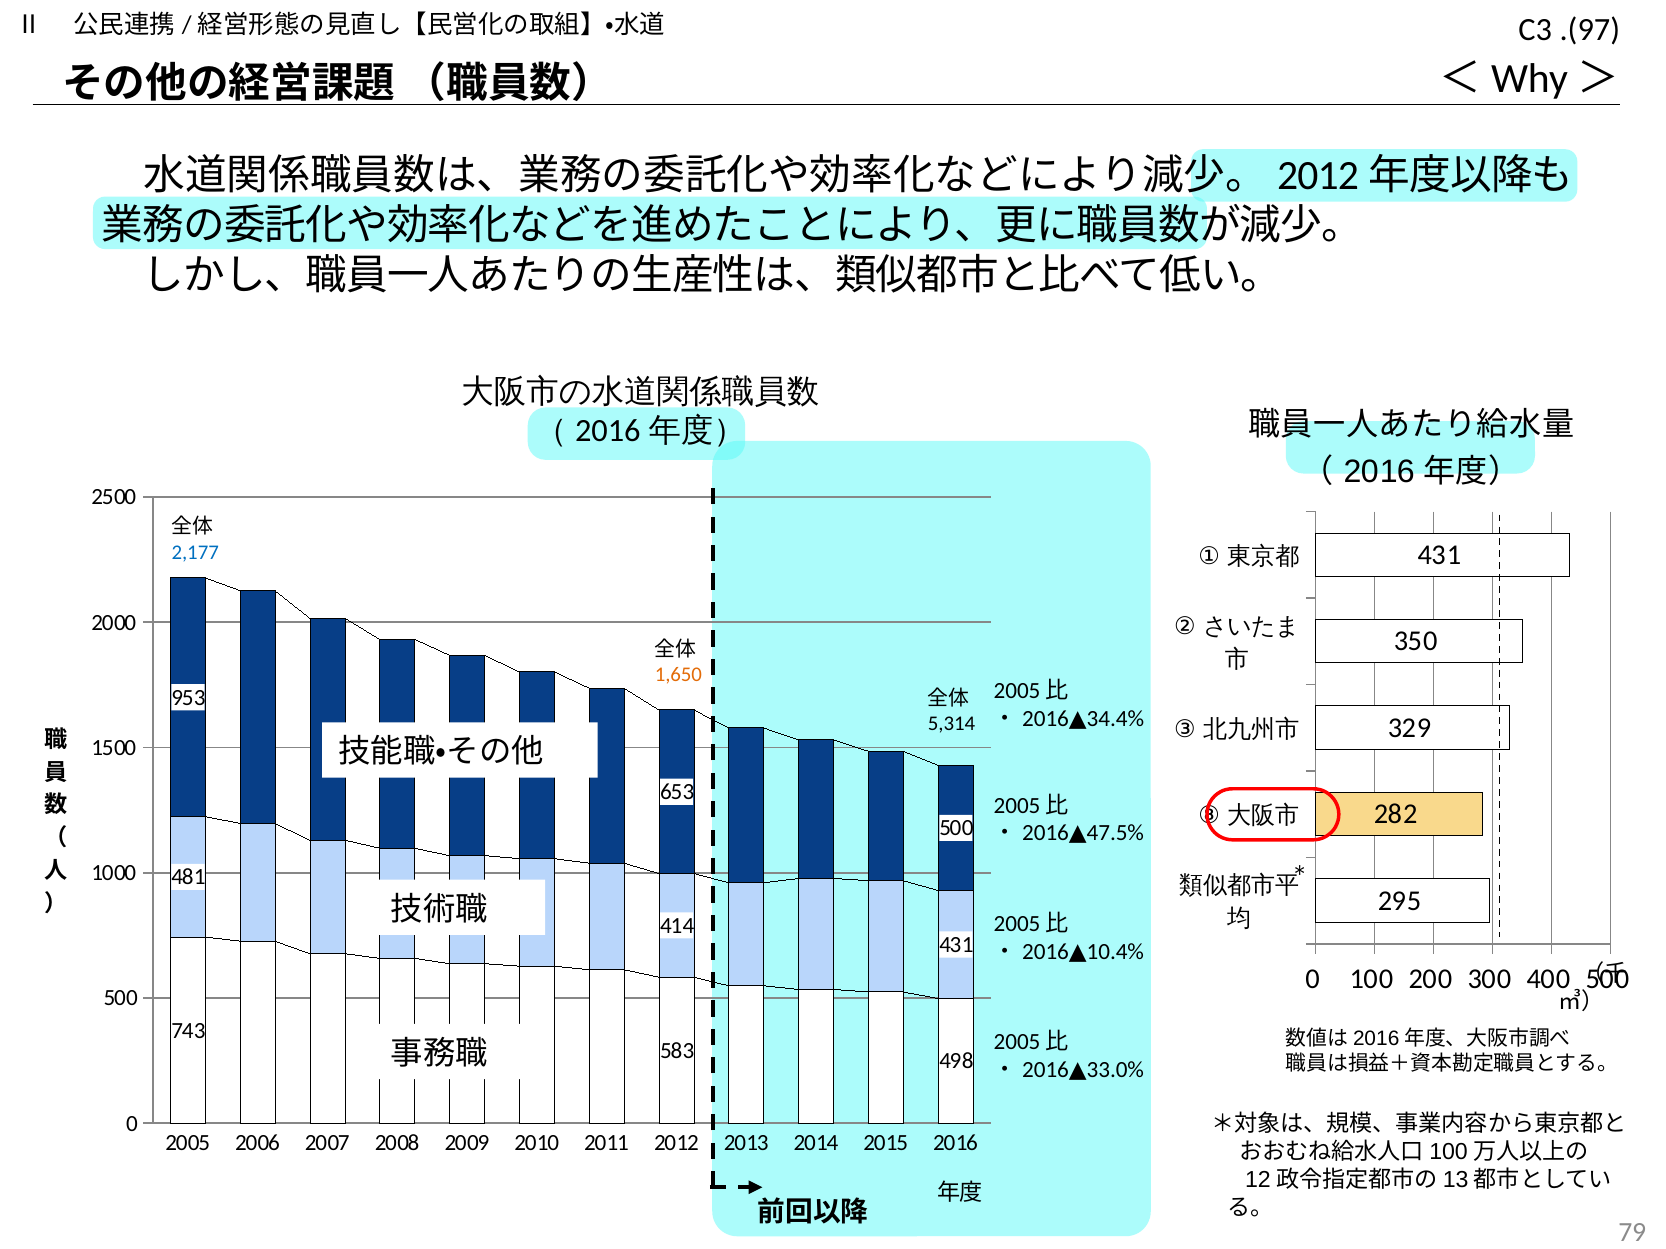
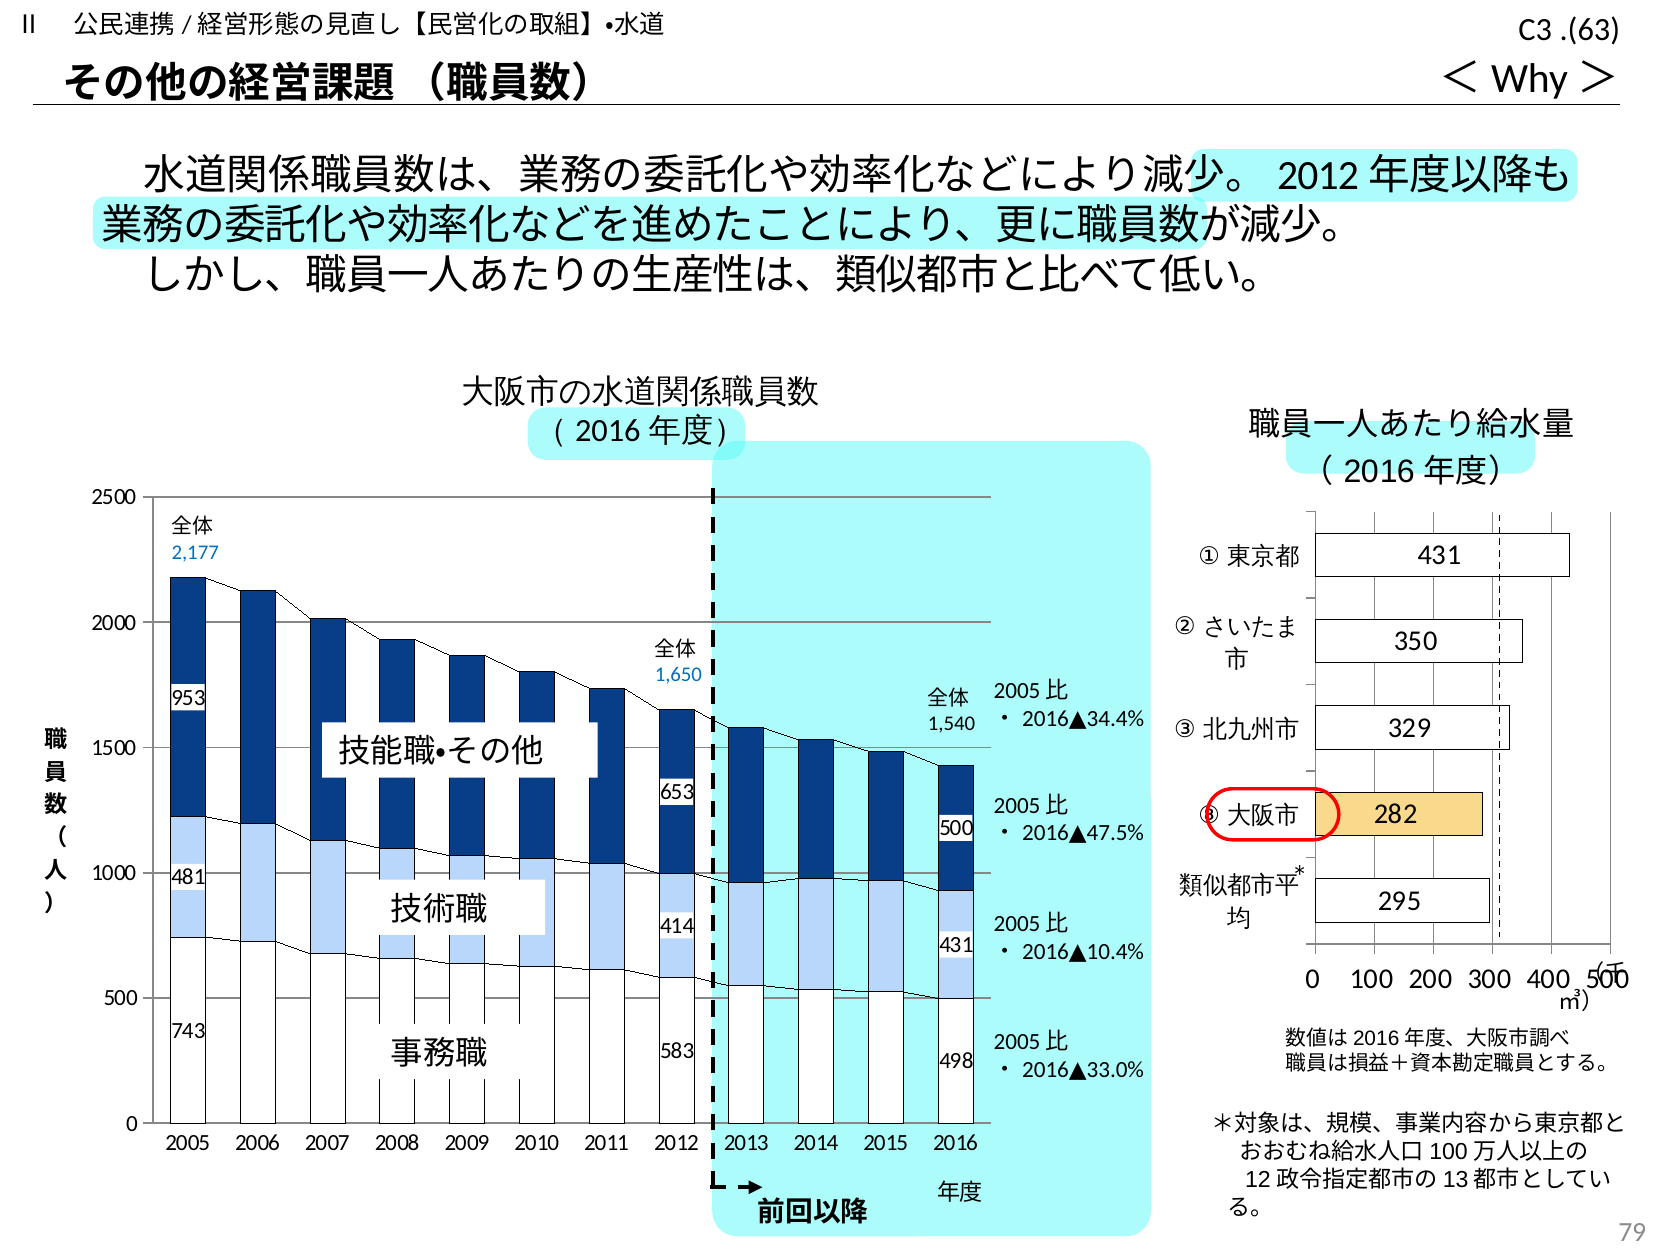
.(97: .(97 -> .(63
1,650 colour: orange -> blue
5,314: 5,314 -> 1,540
